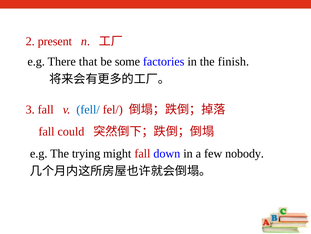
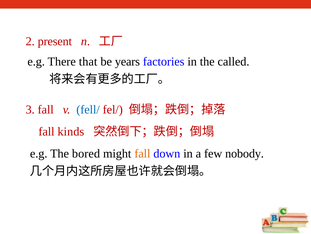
some: some -> years
finish: finish -> called
could: could -> kinds
trying: trying -> bored
fall at (142, 153) colour: red -> orange
